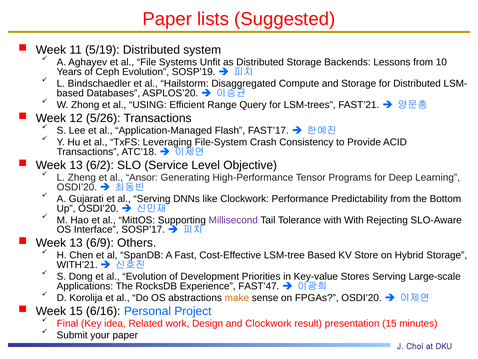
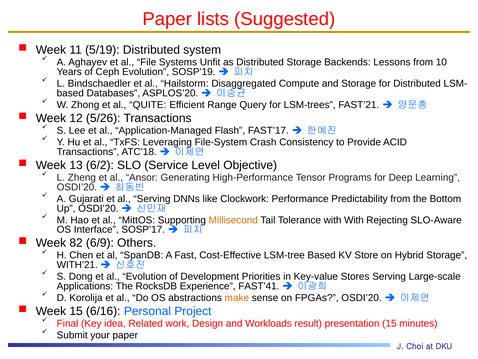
USING: USING -> QUITE
Millisecond colour: purple -> orange
13 at (76, 243): 13 -> 82
FAST’47: FAST’47 -> FAST’41
and Clockwork: Clockwork -> Workloads
